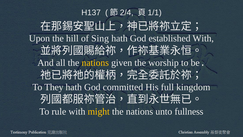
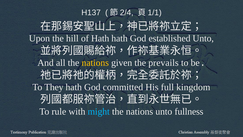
of Sing: Sing -> Hath
established With: With -> Unto
worship: worship -> prevails
might colour: yellow -> light blue
